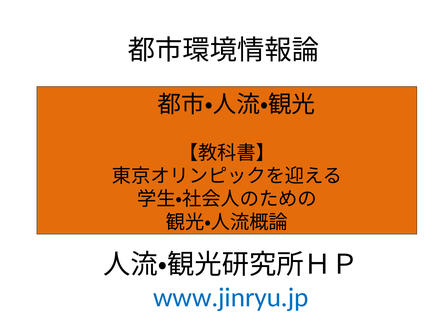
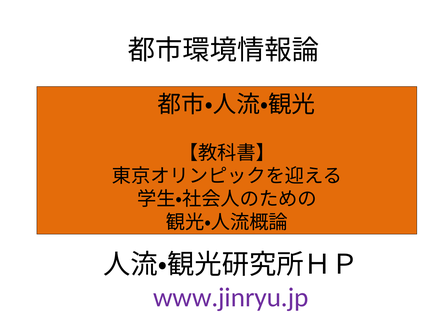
www.jinryu.jp colour: blue -> purple
